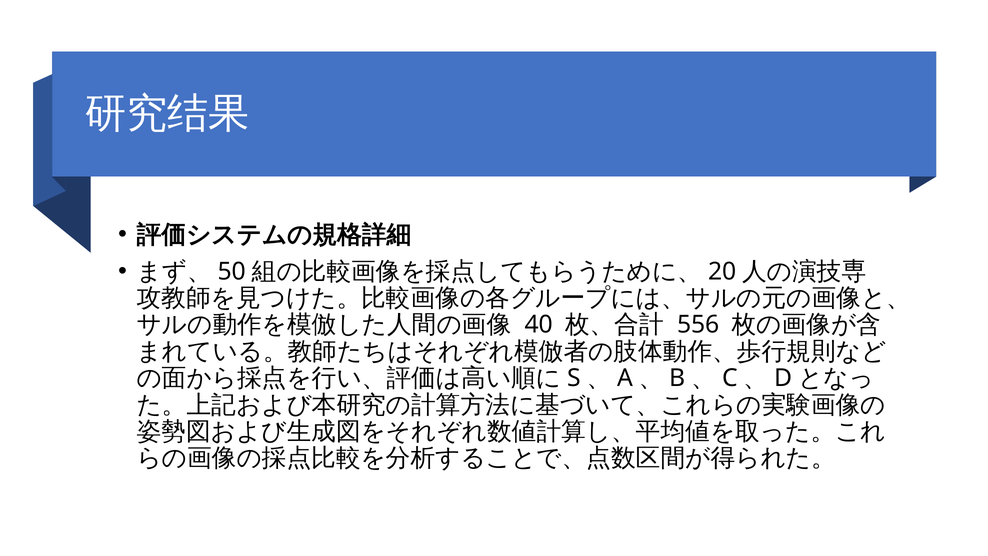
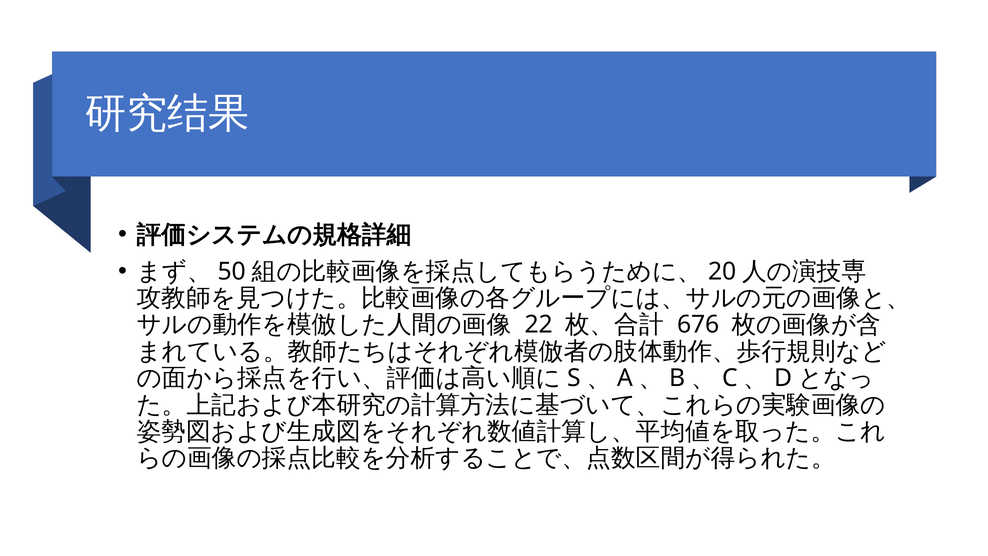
40: 40 -> 22
556: 556 -> 676
